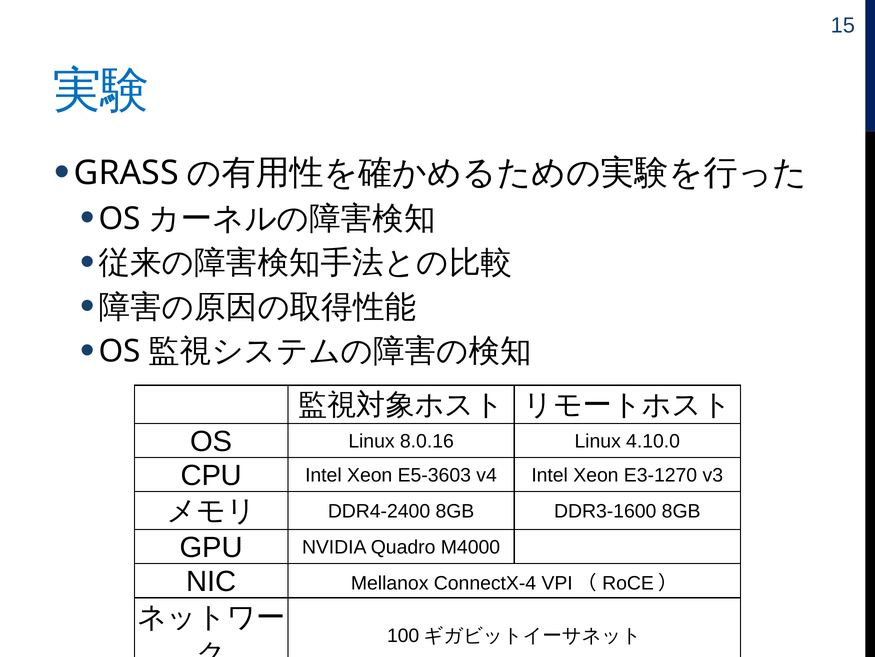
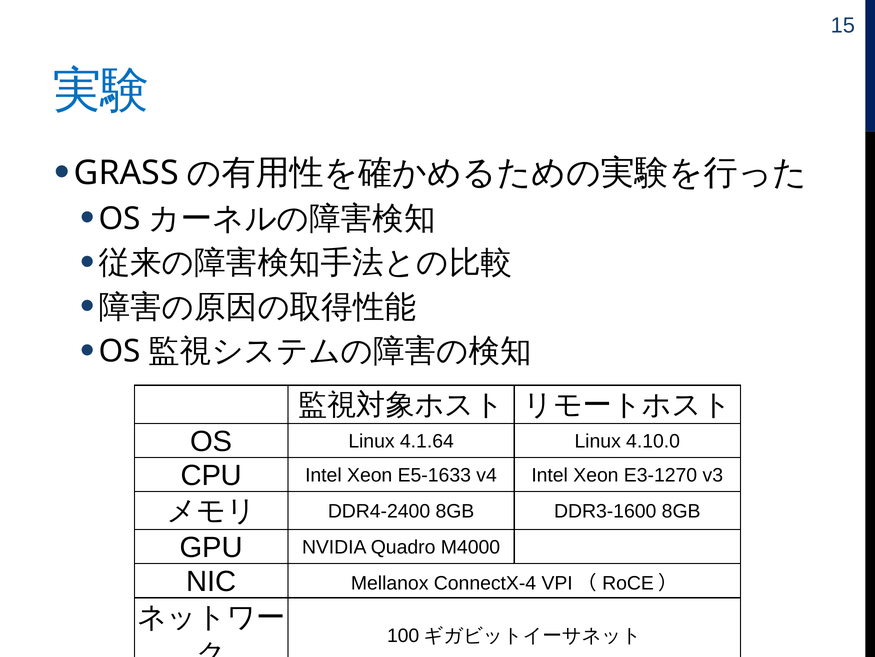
8.0.16: 8.0.16 -> 4.1.64
E5-3603: E5-3603 -> E5-1633
